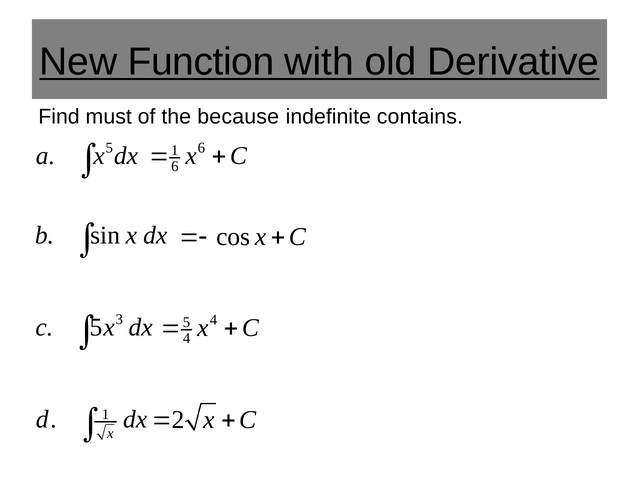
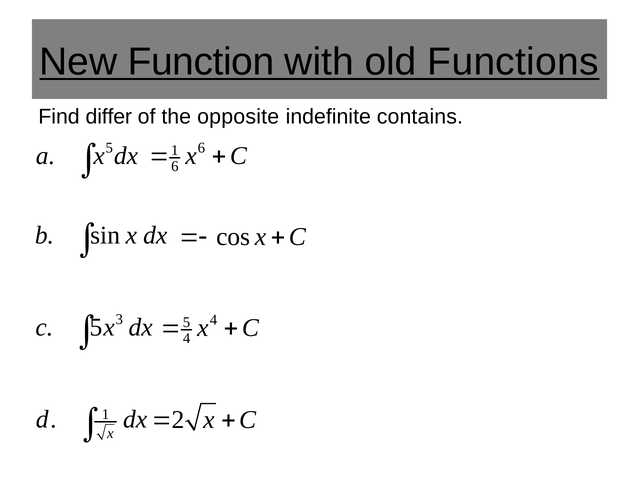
Derivative: Derivative -> Functions
must: must -> differ
because: because -> opposite
